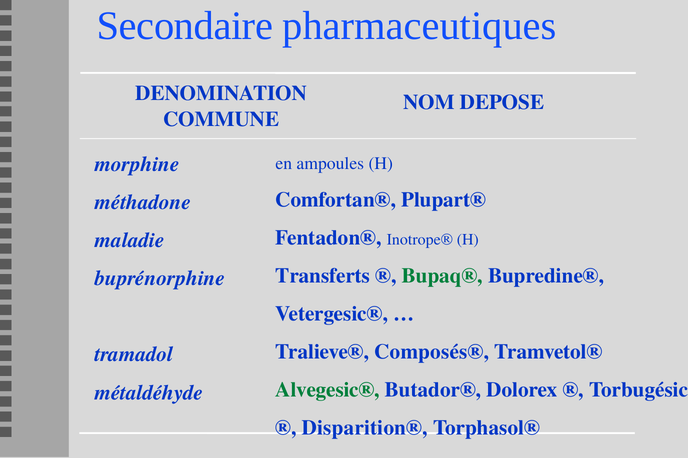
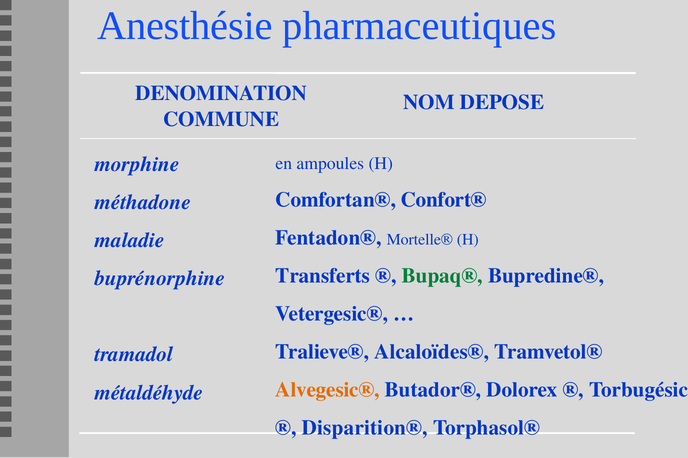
Secondaire: Secondaire -> Anesthésie
Plupart®: Plupart® -> Confort®
Inotrope®: Inotrope® -> Mortelle®
Composés®: Composés® -> Alcaloïdes®
Alvegesic® colour: green -> orange
